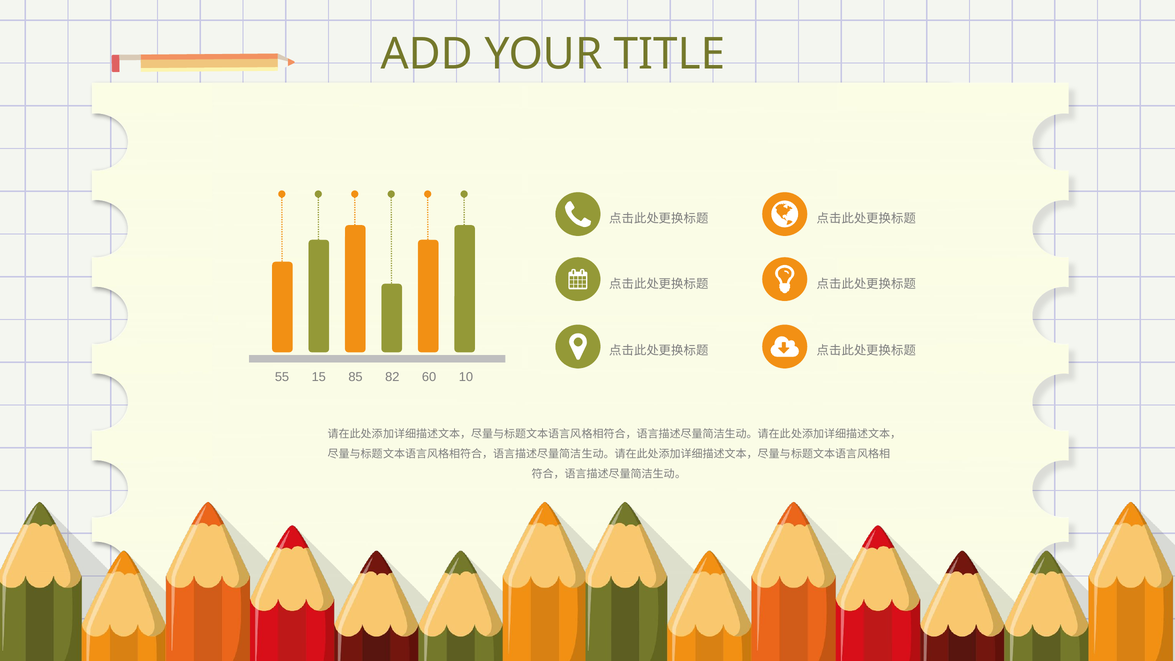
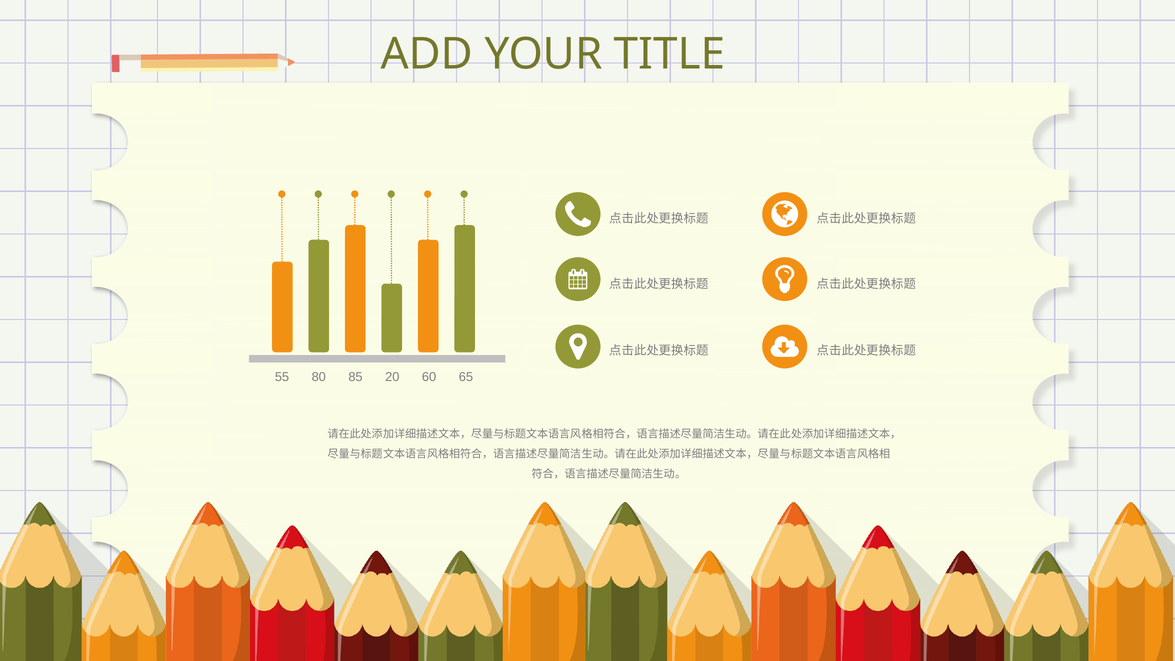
15: 15 -> 80
82: 82 -> 20
10: 10 -> 65
